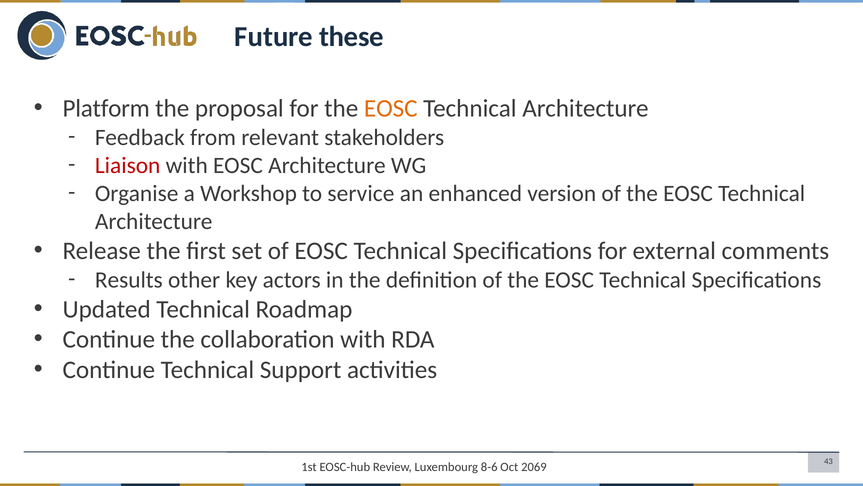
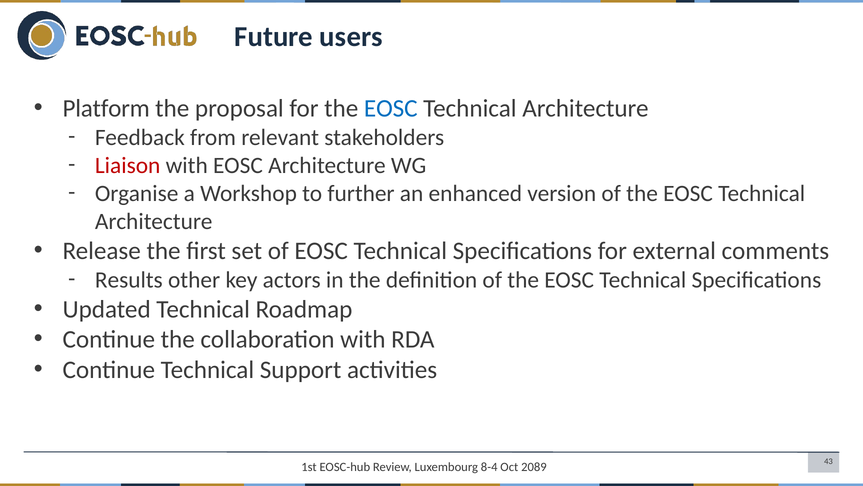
these: these -> users
EOSC at (391, 108) colour: orange -> blue
service: service -> further
8-6: 8-6 -> 8-4
2069: 2069 -> 2089
